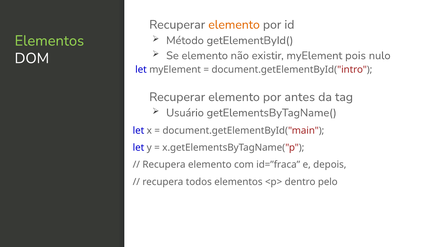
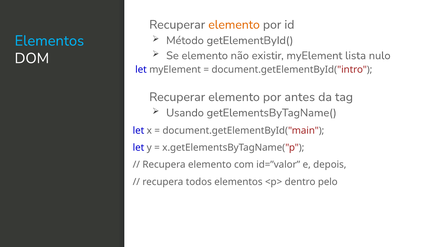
Elementos at (49, 41) colour: light green -> light blue
pois: pois -> lista
Usuário: Usuário -> Usando
id=”fraca: id=”fraca -> id=”valor
